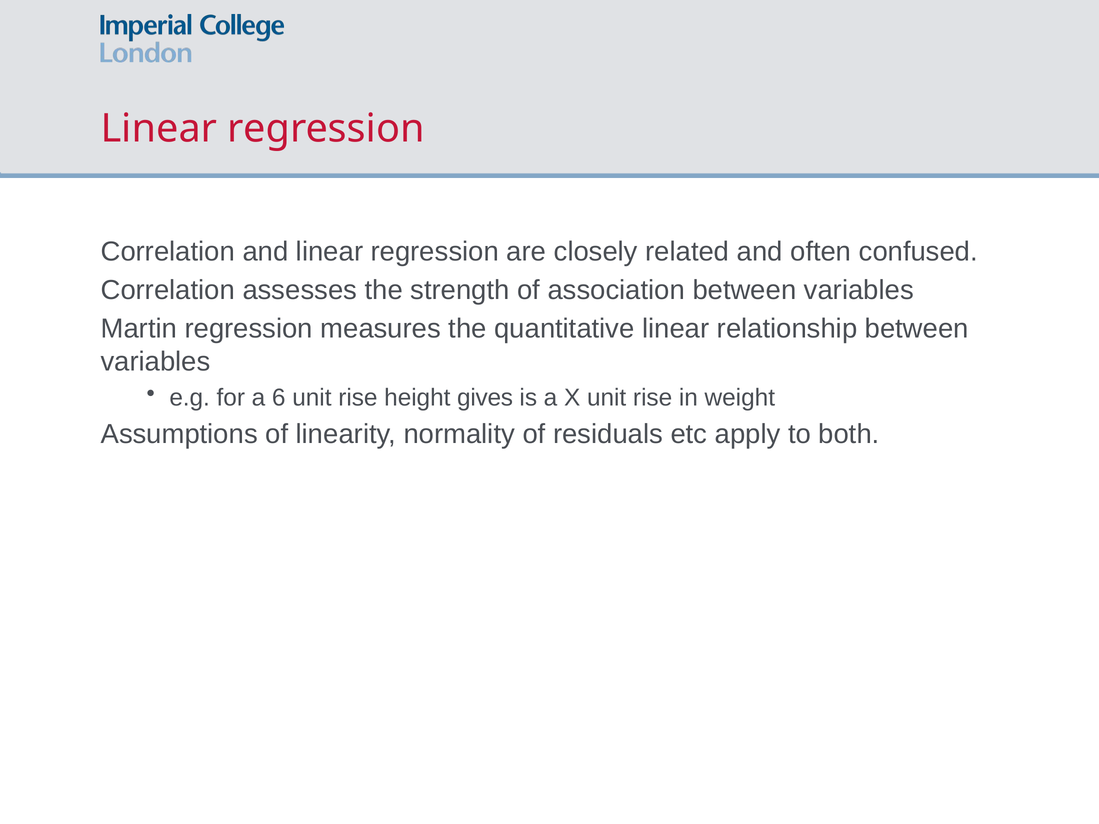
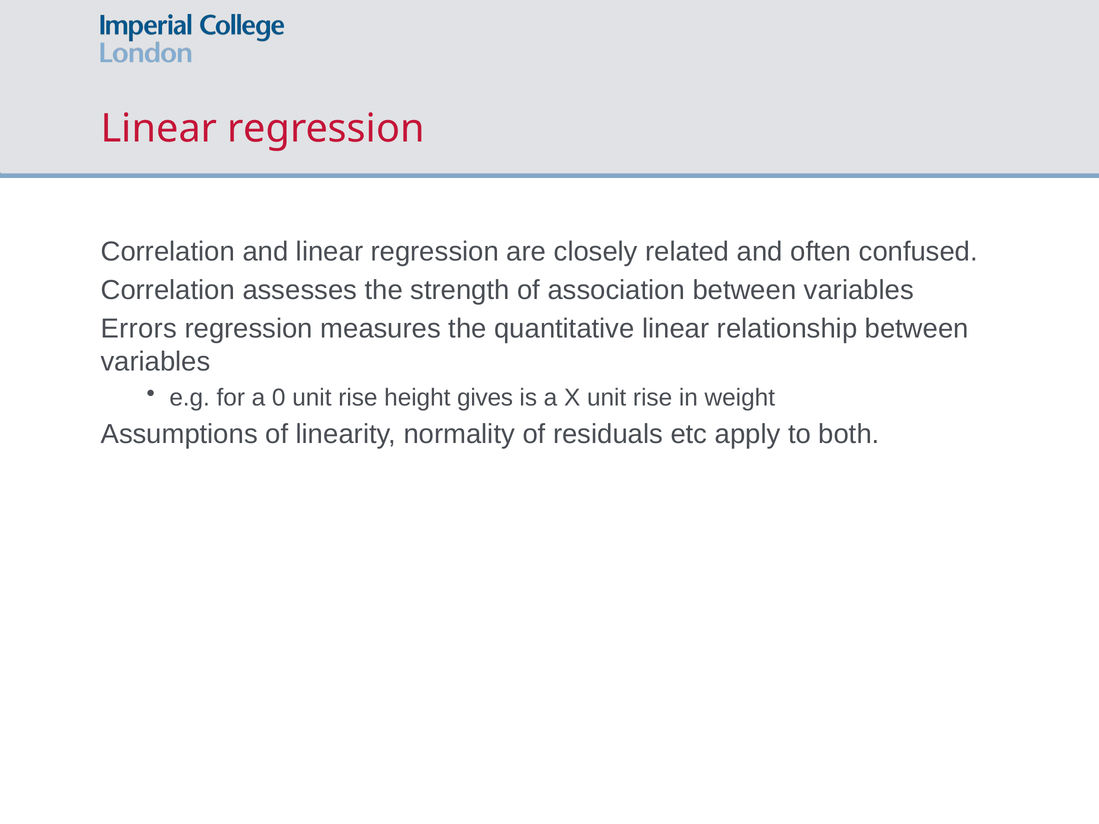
Martin: Martin -> Errors
6: 6 -> 0
